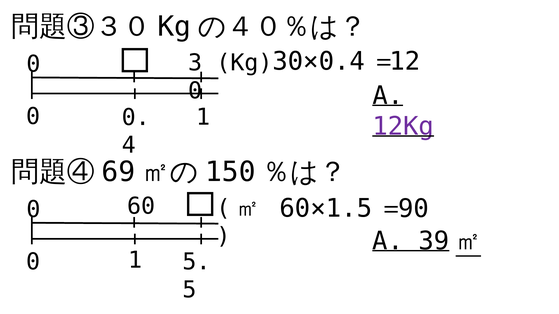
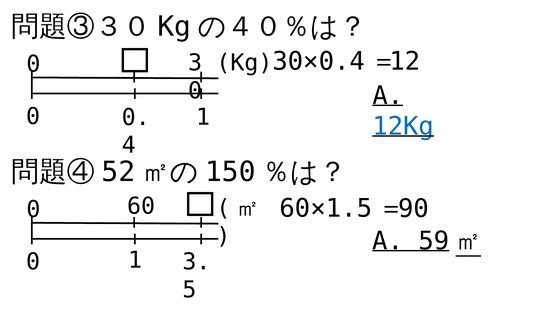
12Kg colour: purple -> blue
69: 69 -> 52
39: 39 -> 59
5 at (196, 262): 5 -> 3
